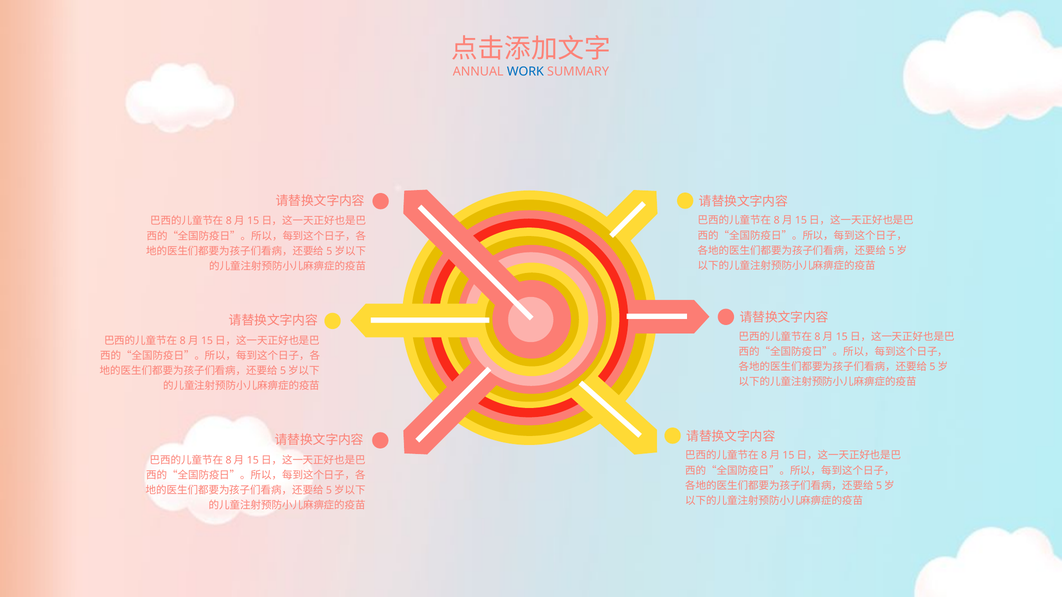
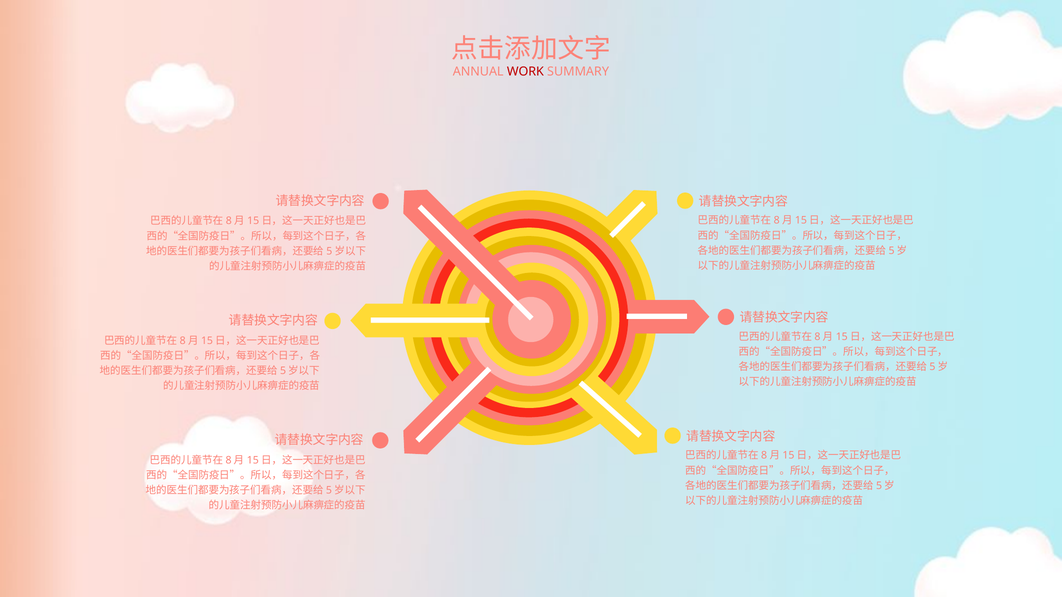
WORK colour: blue -> red
